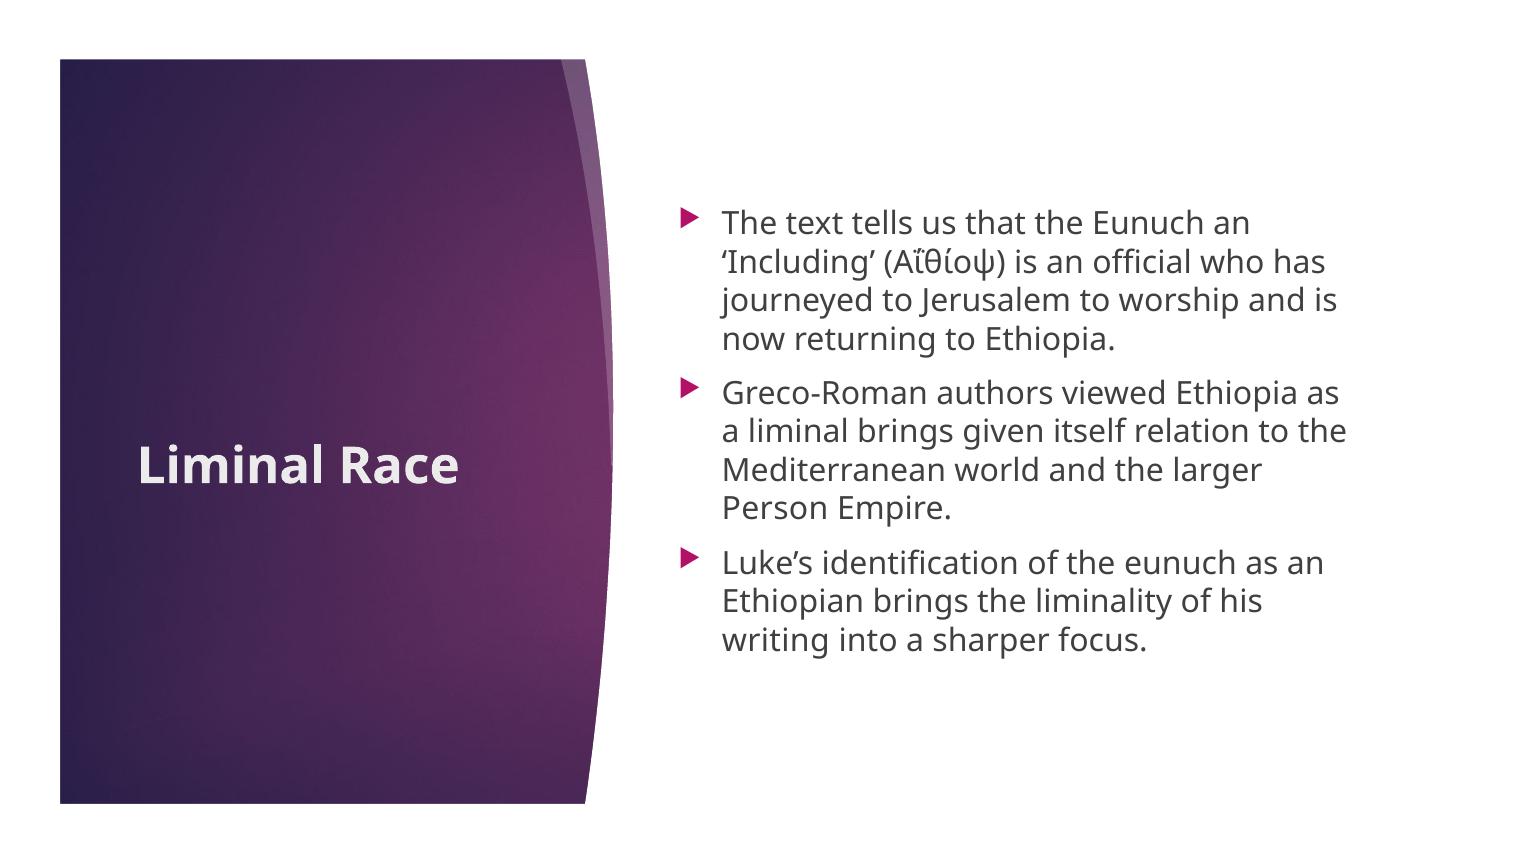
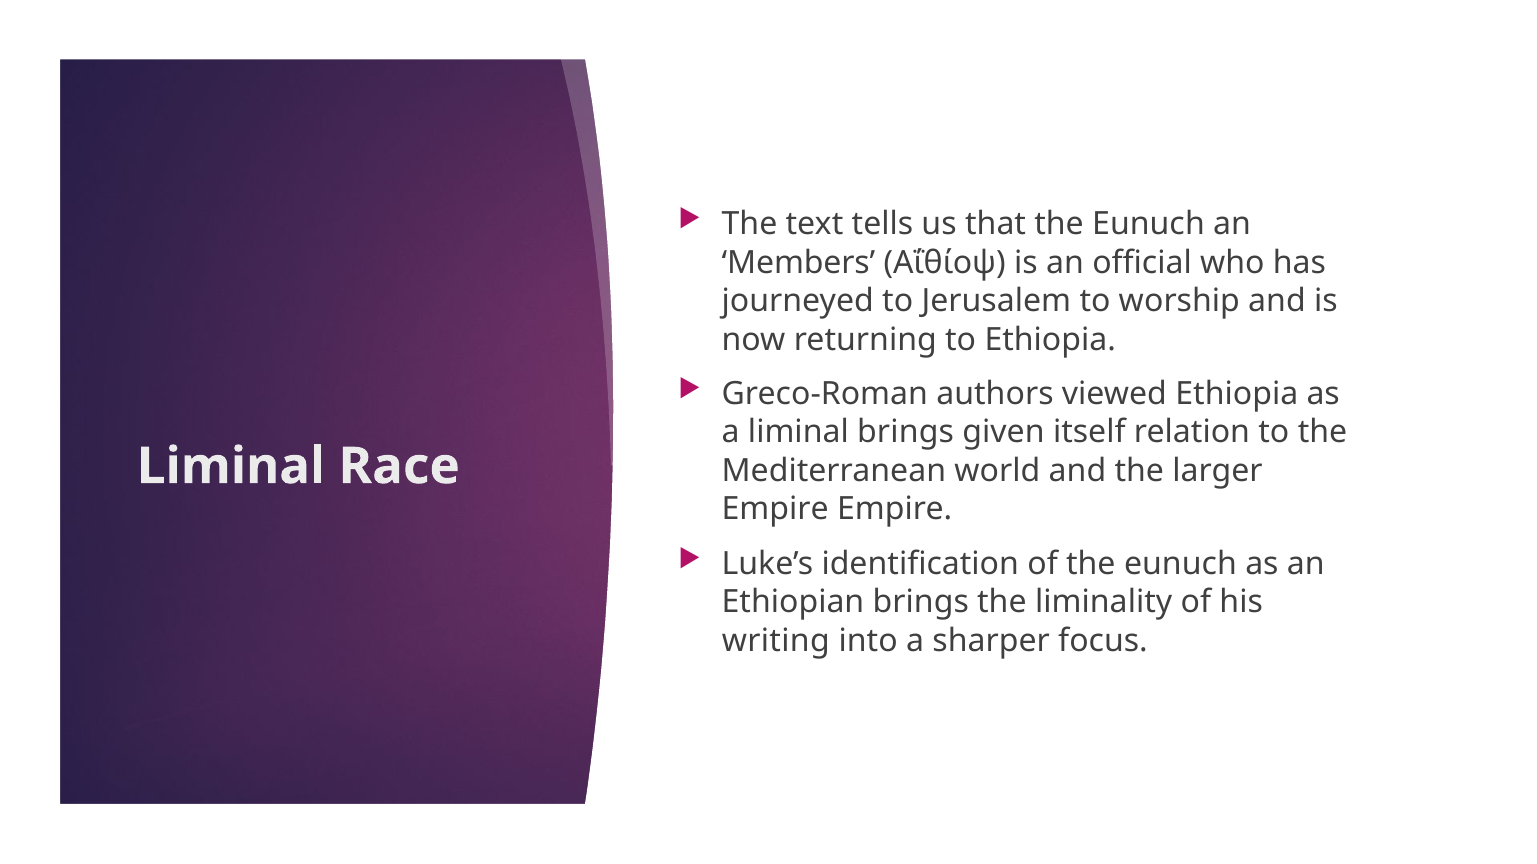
Including: Including -> Members
Person at (775, 510): Person -> Empire
